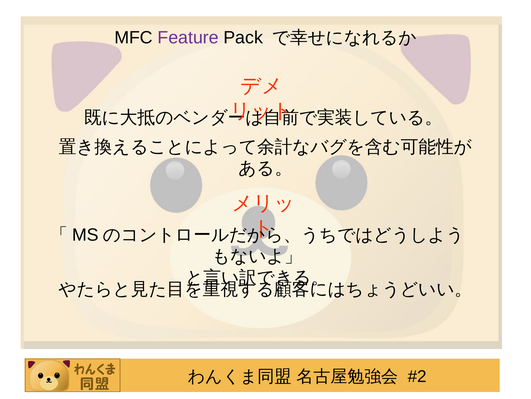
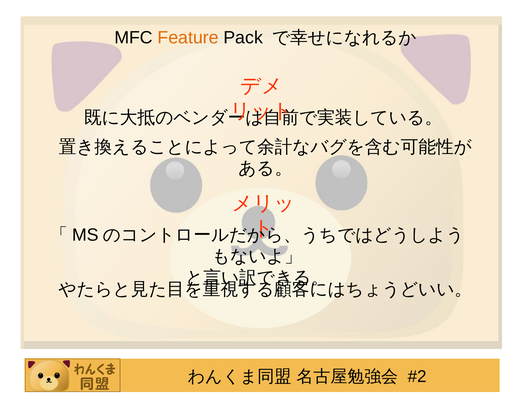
Feature colour: purple -> orange
